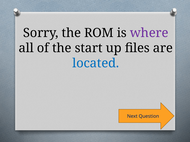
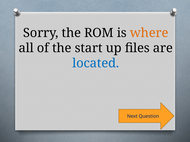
where colour: purple -> orange
